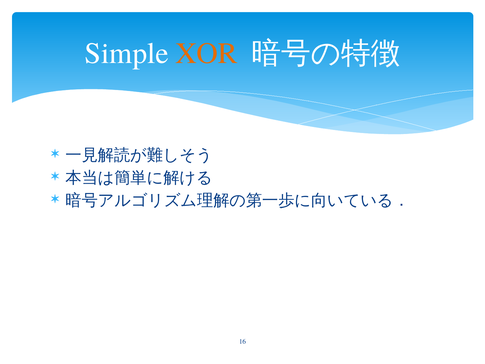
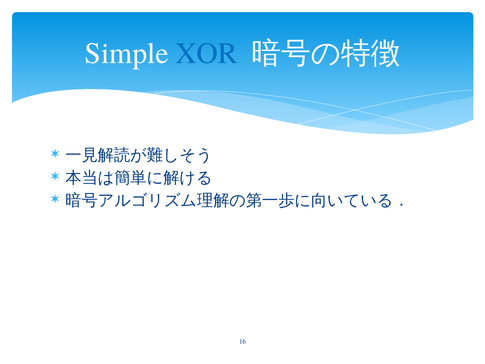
XOR colour: orange -> blue
